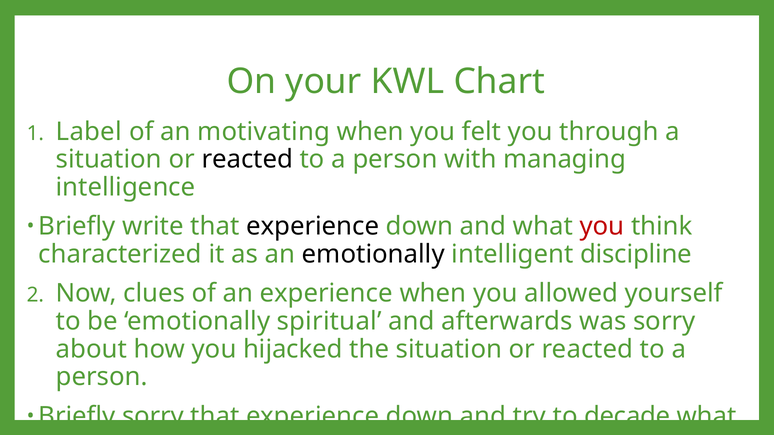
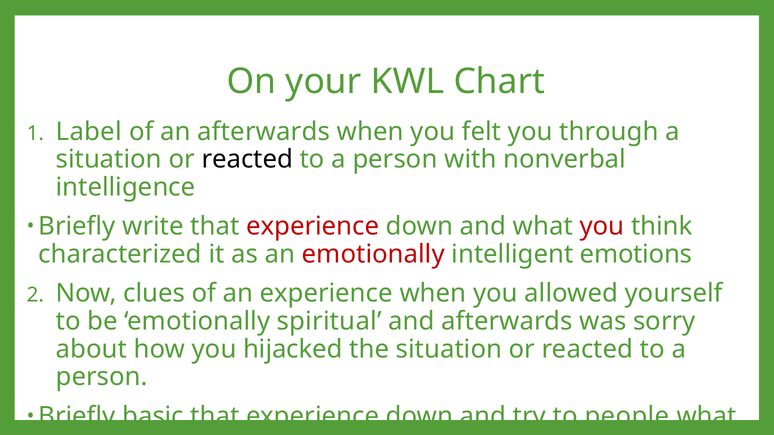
an motivating: motivating -> afterwards
managing: managing -> nonverbal
experience at (313, 227) colour: black -> red
emotionally at (373, 254) colour: black -> red
discipline: discipline -> emotions
Briefly sorry: sorry -> basic
decade: decade -> people
